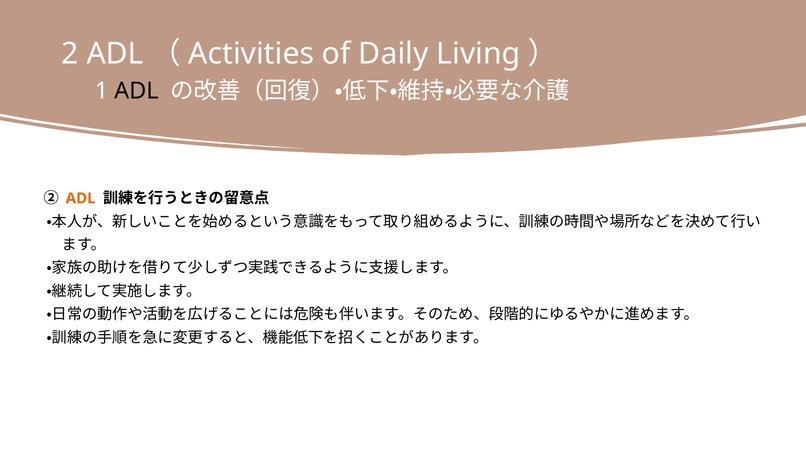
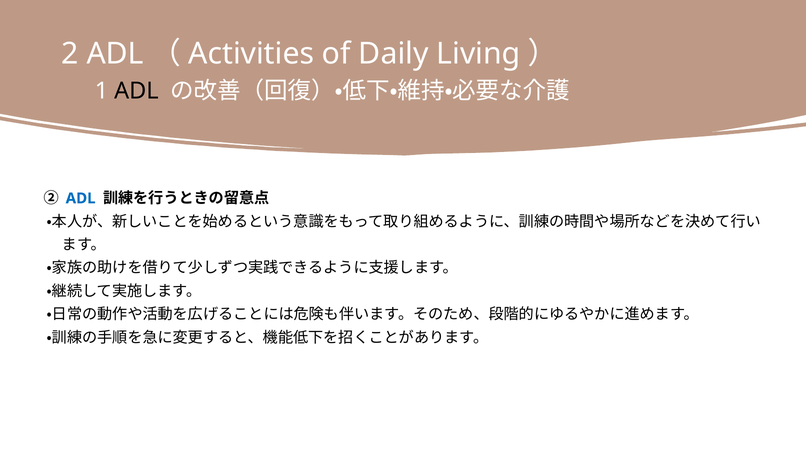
ADL at (81, 198) colour: orange -> blue
